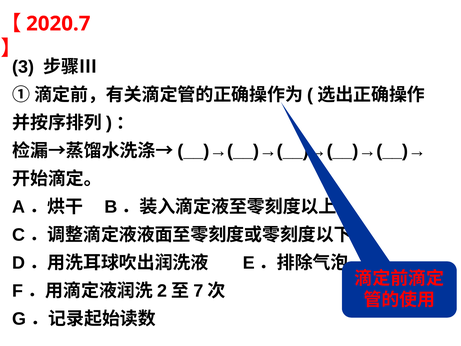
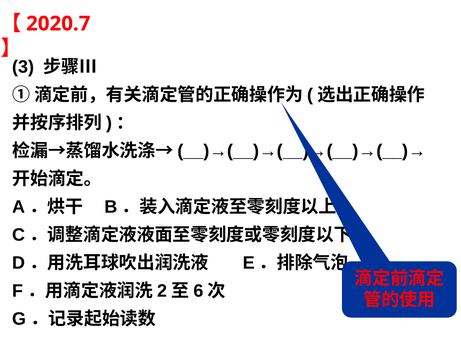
7: 7 -> 6
